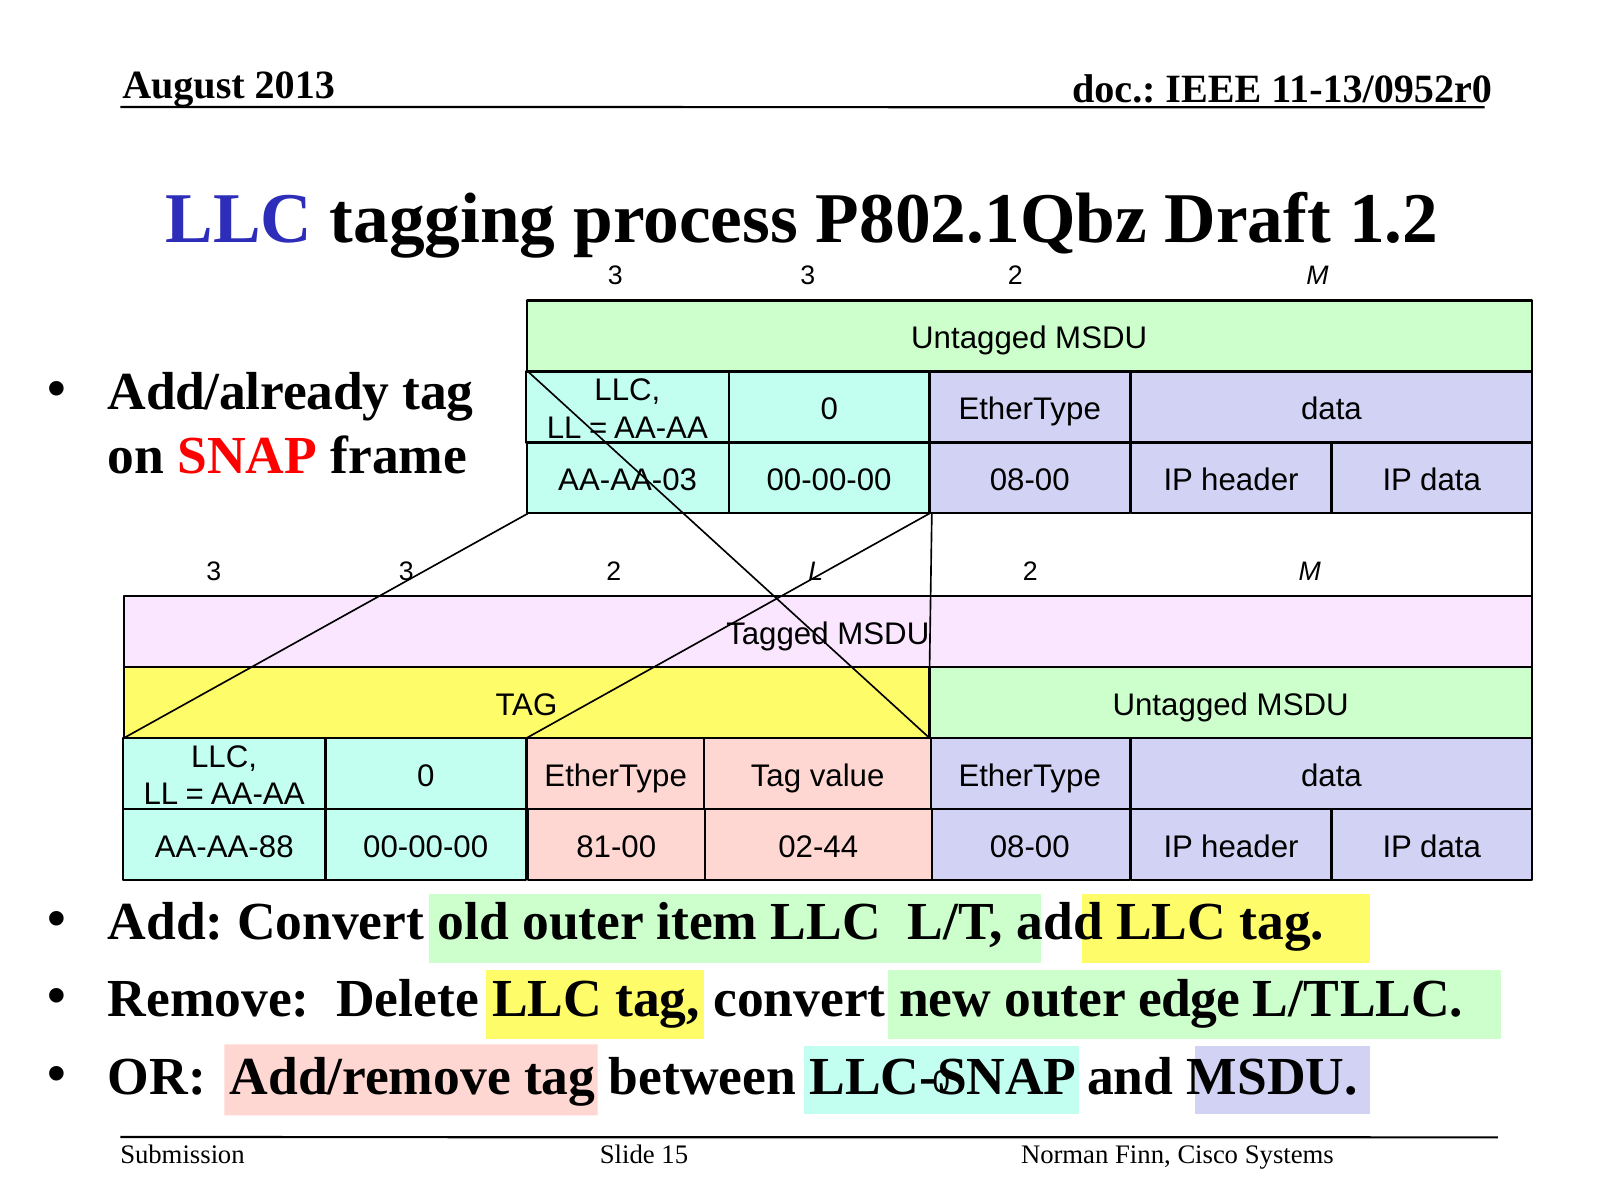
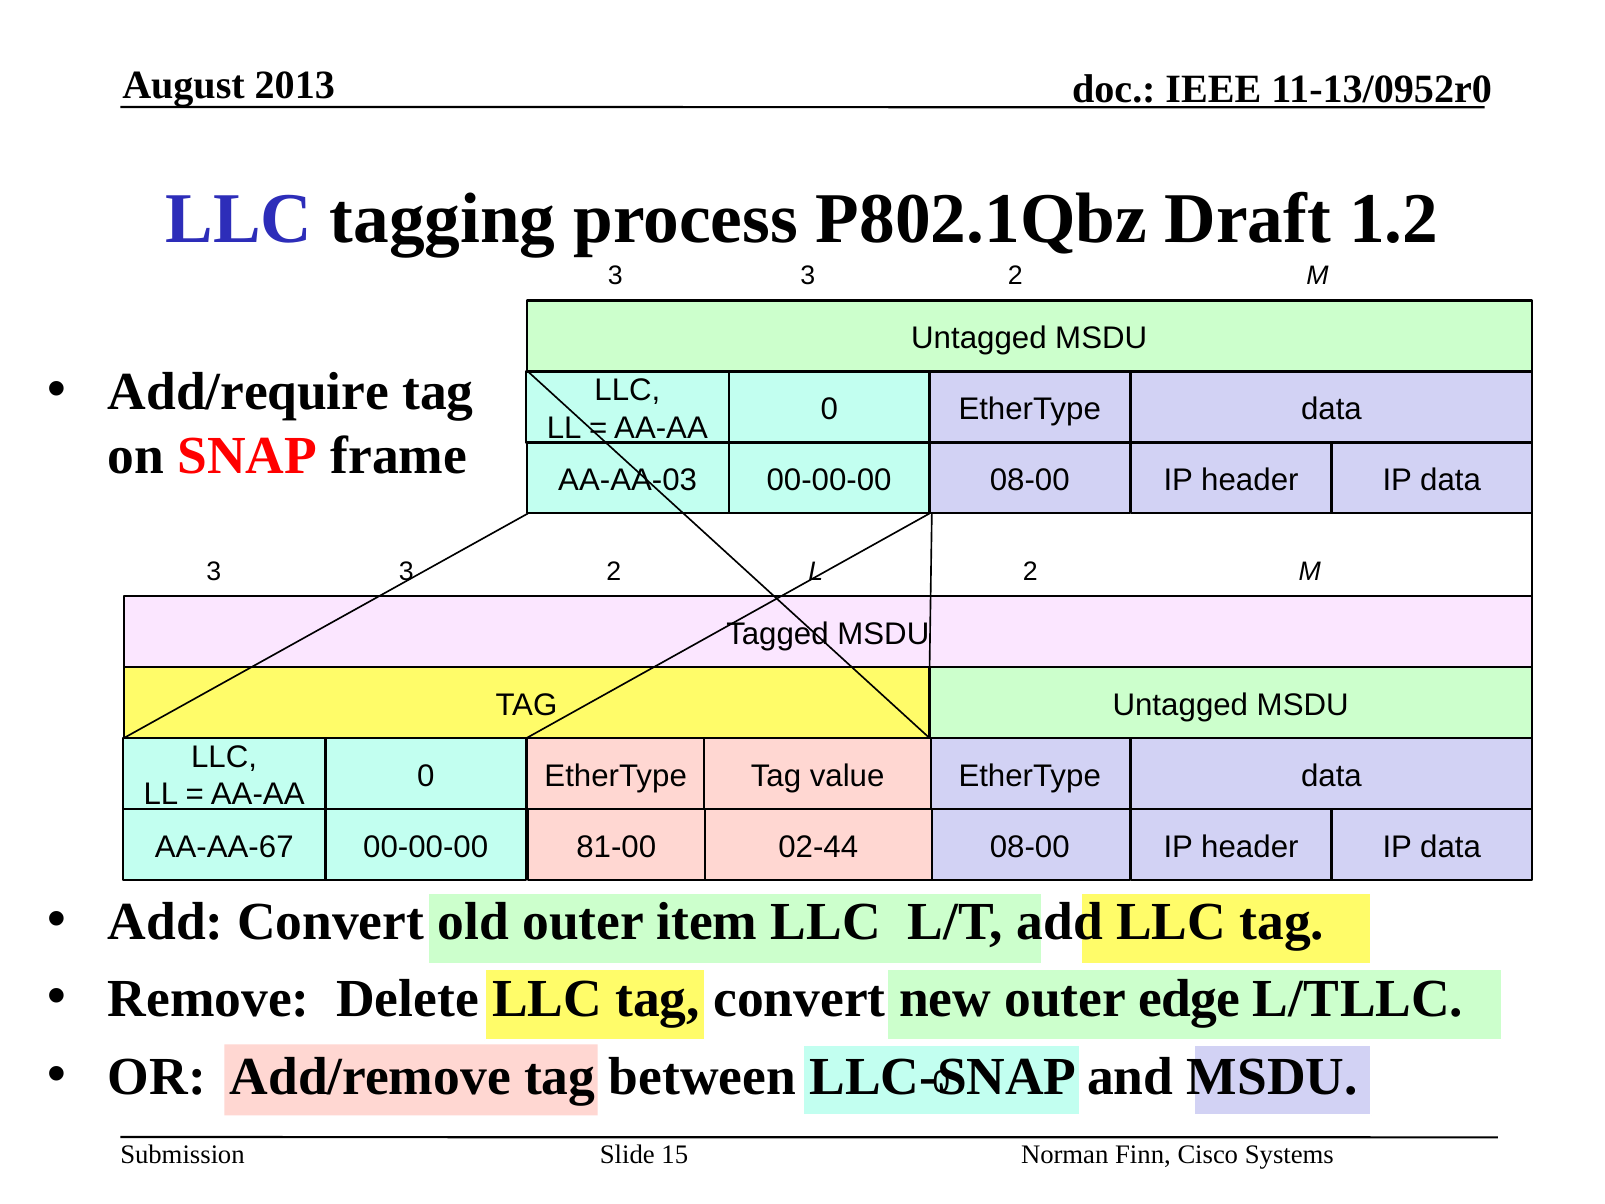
Add/already: Add/already -> Add/require
AA-AA-88: AA-AA-88 -> AA-AA-67
